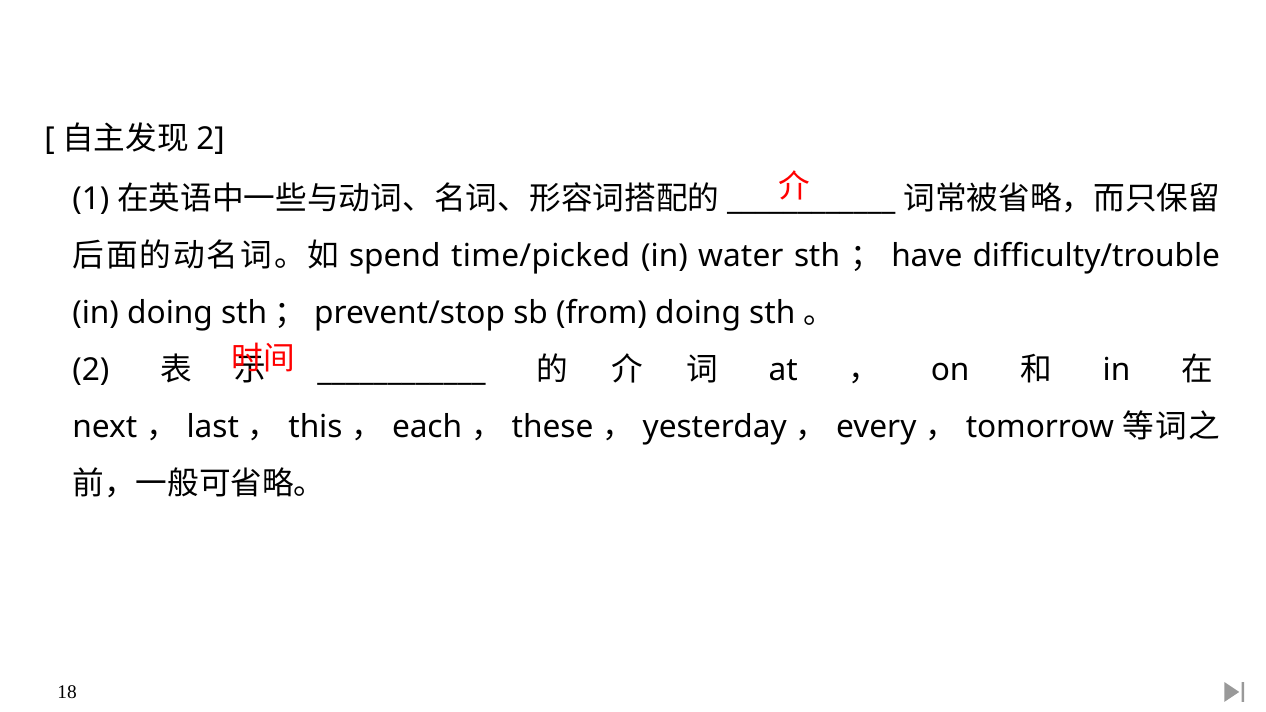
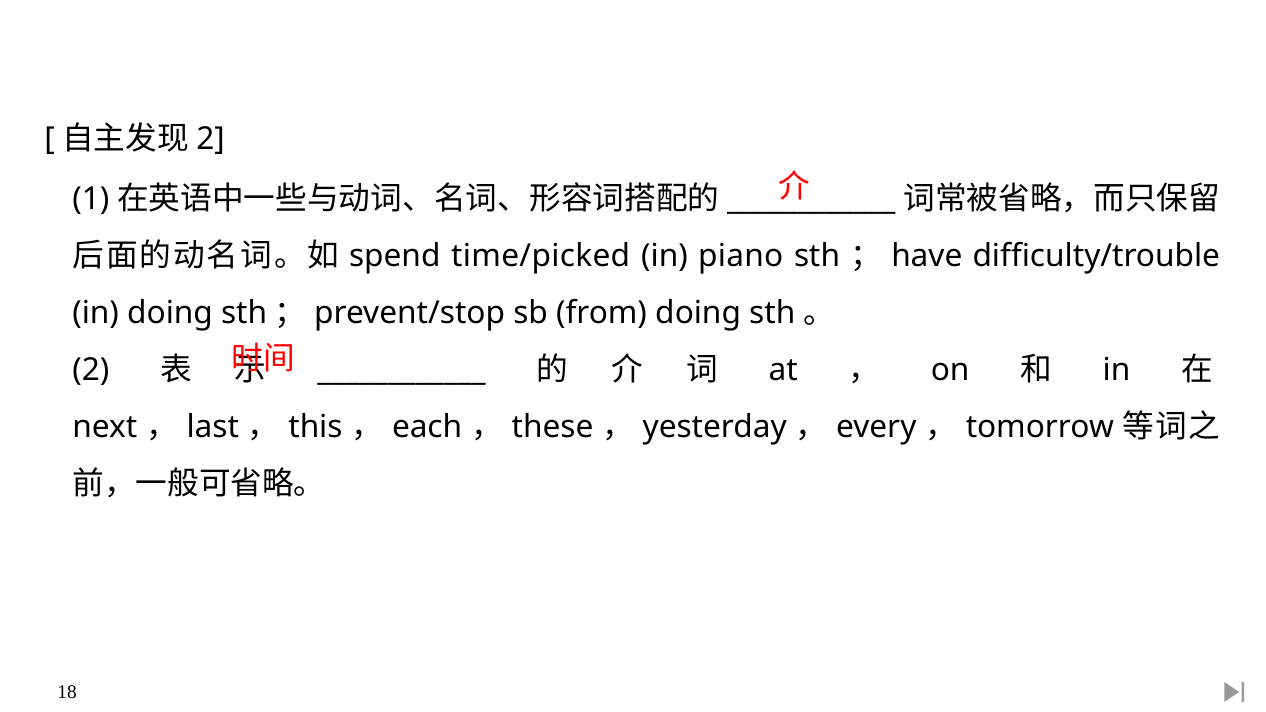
water: water -> piano
